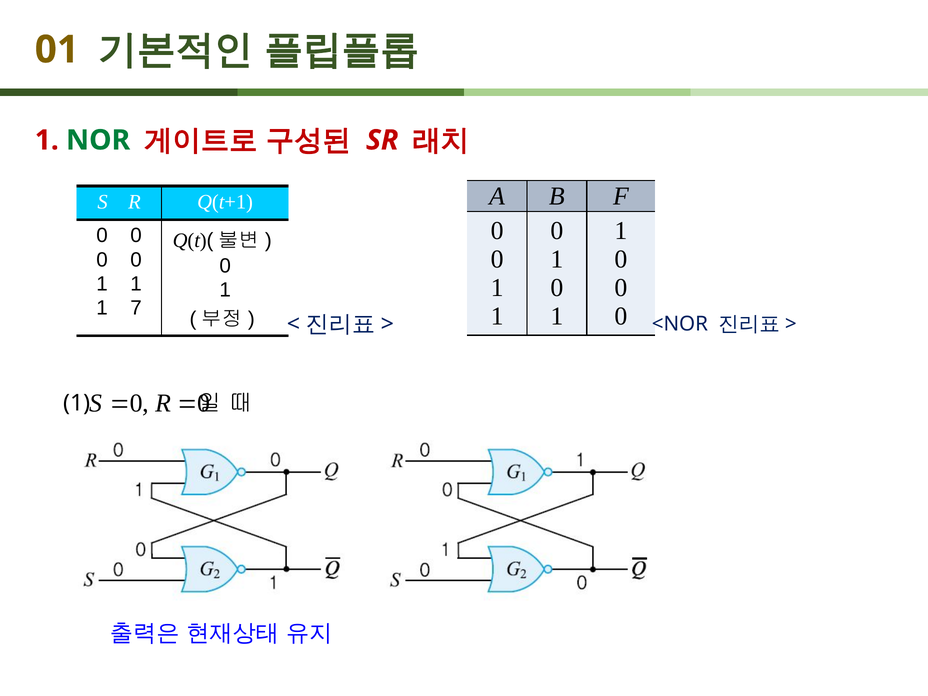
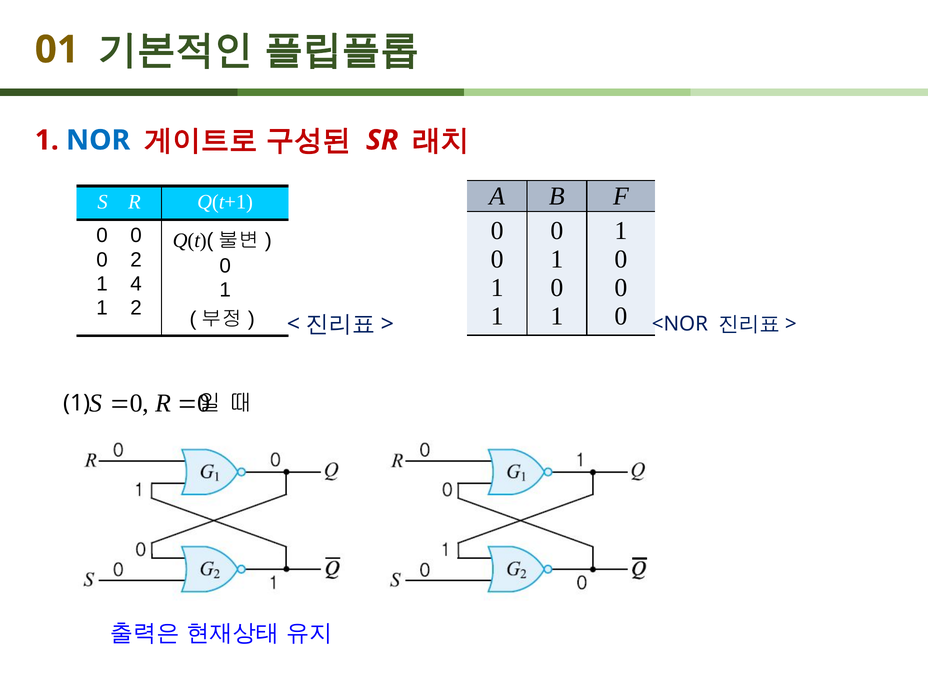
NOR colour: green -> blue
0 at (136, 260): 0 -> 2
1 at (136, 284): 1 -> 4
1 7: 7 -> 2
